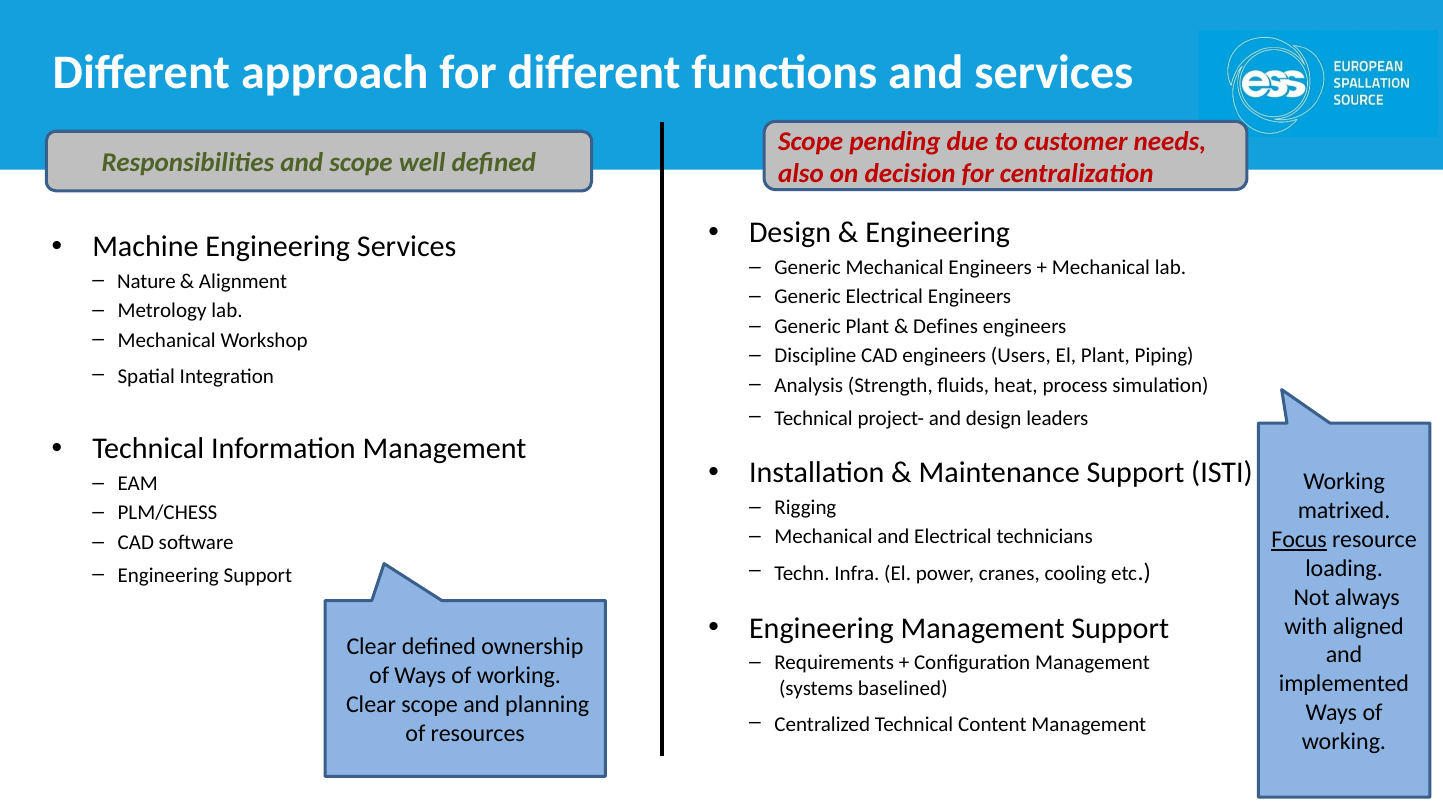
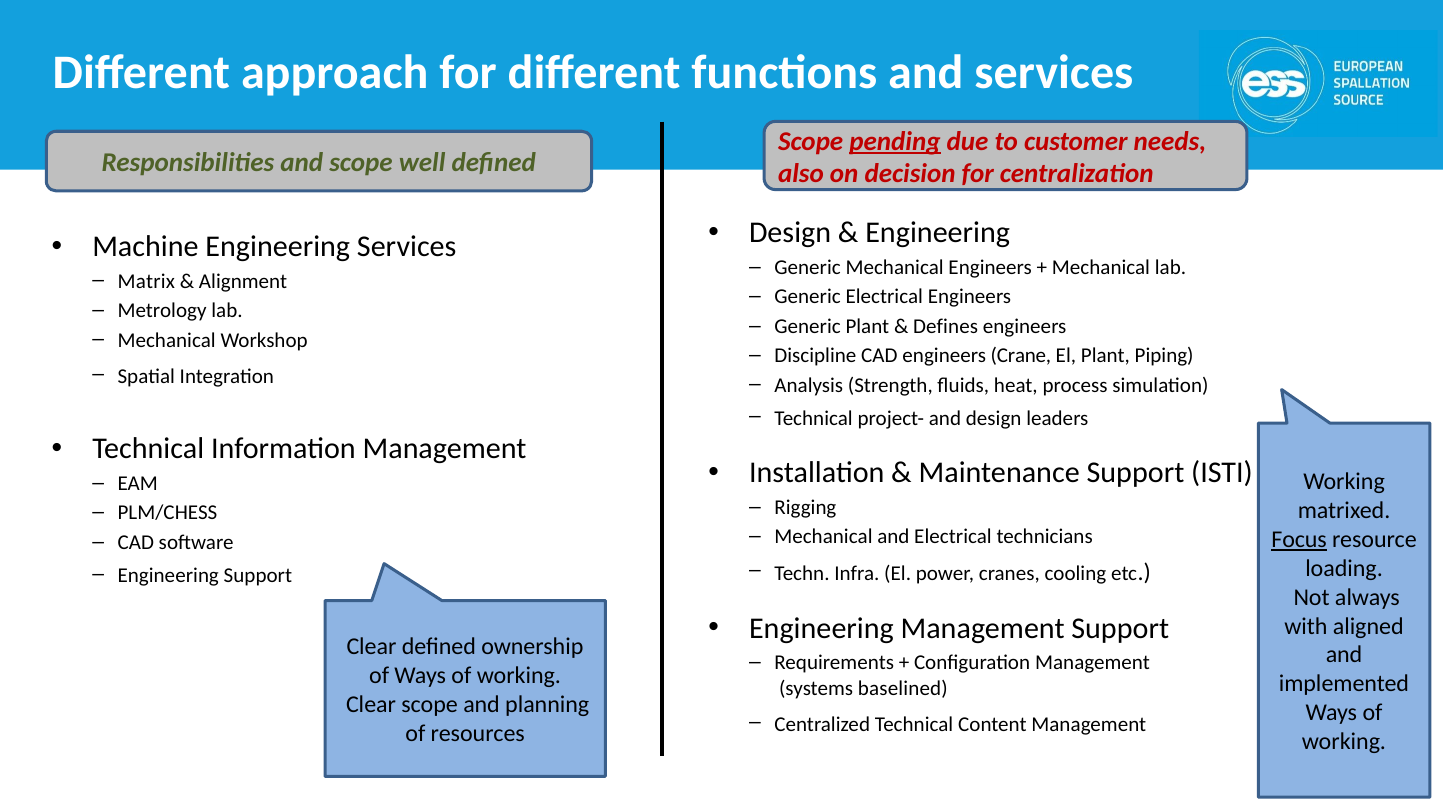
pending underline: none -> present
Nature: Nature -> Matrix
Users: Users -> Crane
